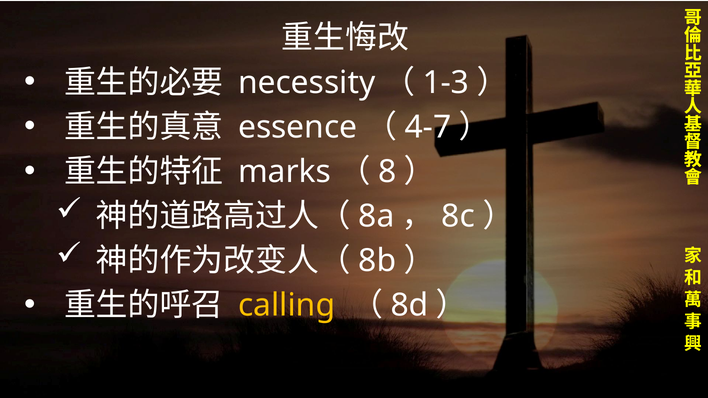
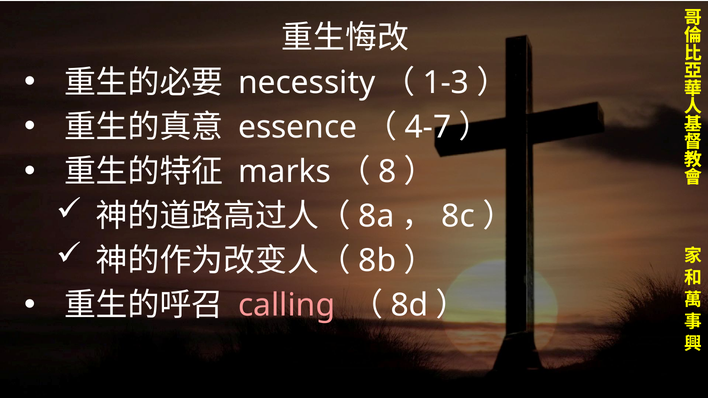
calling colour: yellow -> pink
